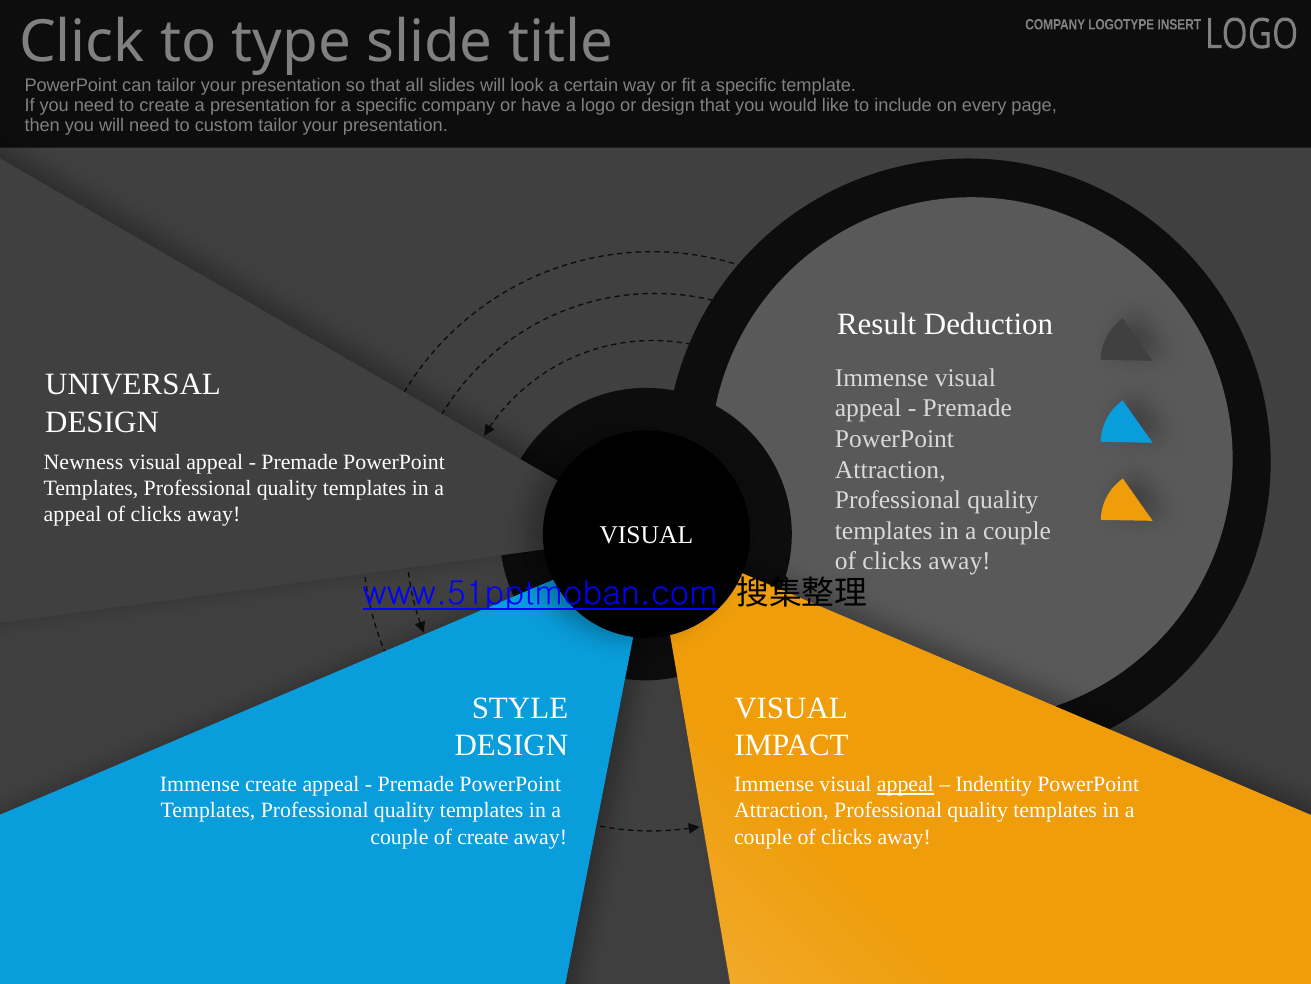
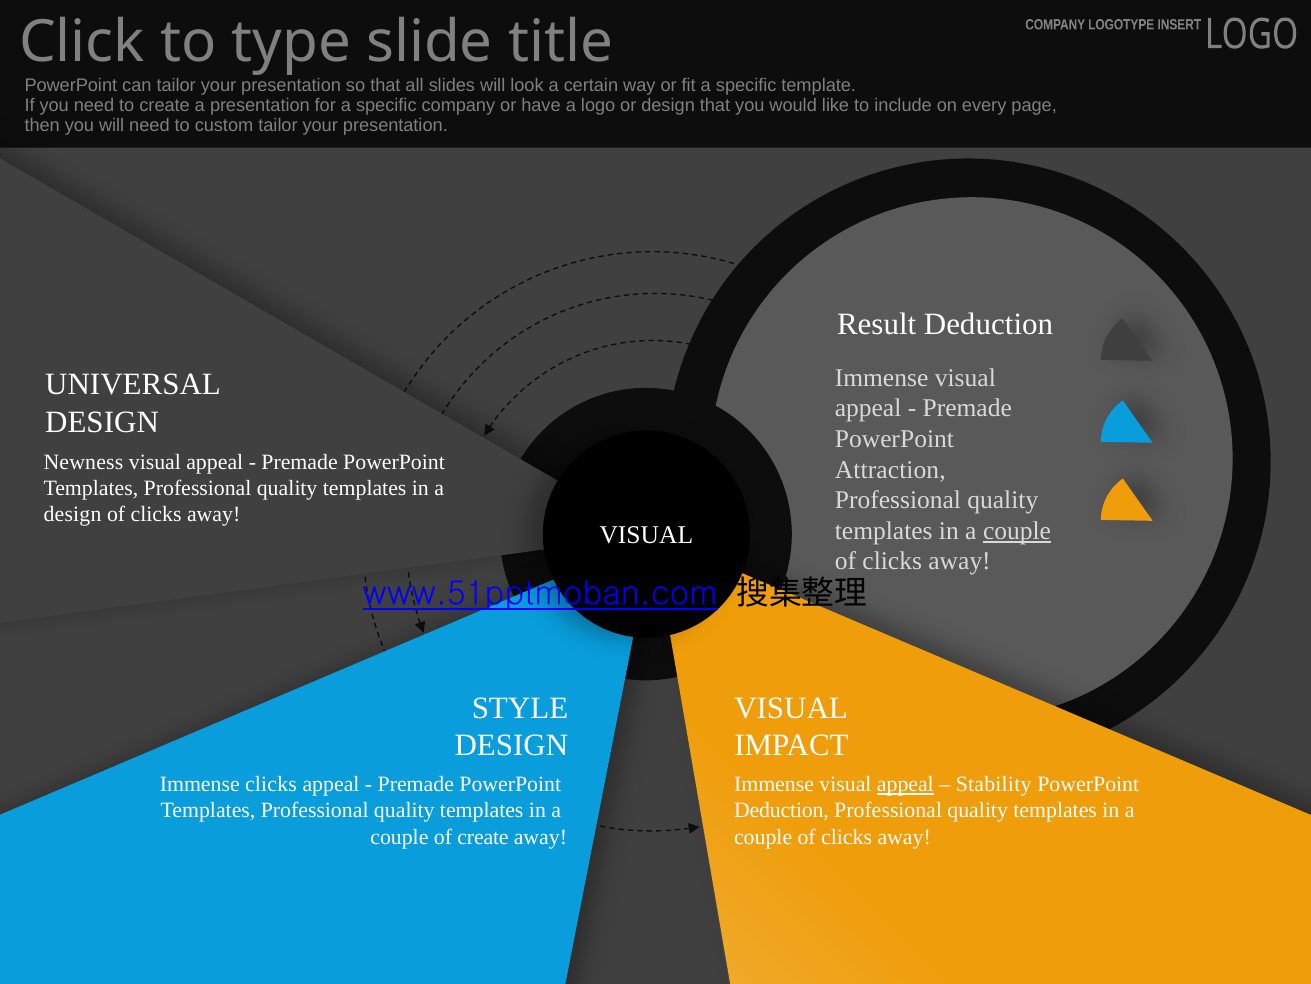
appeal at (73, 514): appeal -> design
couple at (1017, 530) underline: none -> present
Immense create: create -> clicks
Indentity: Indentity -> Stability
Attraction at (781, 810): Attraction -> Deduction
